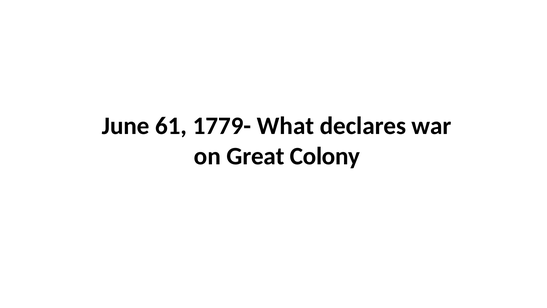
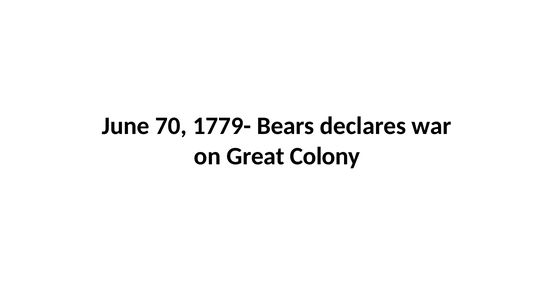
61: 61 -> 70
What: What -> Bears
